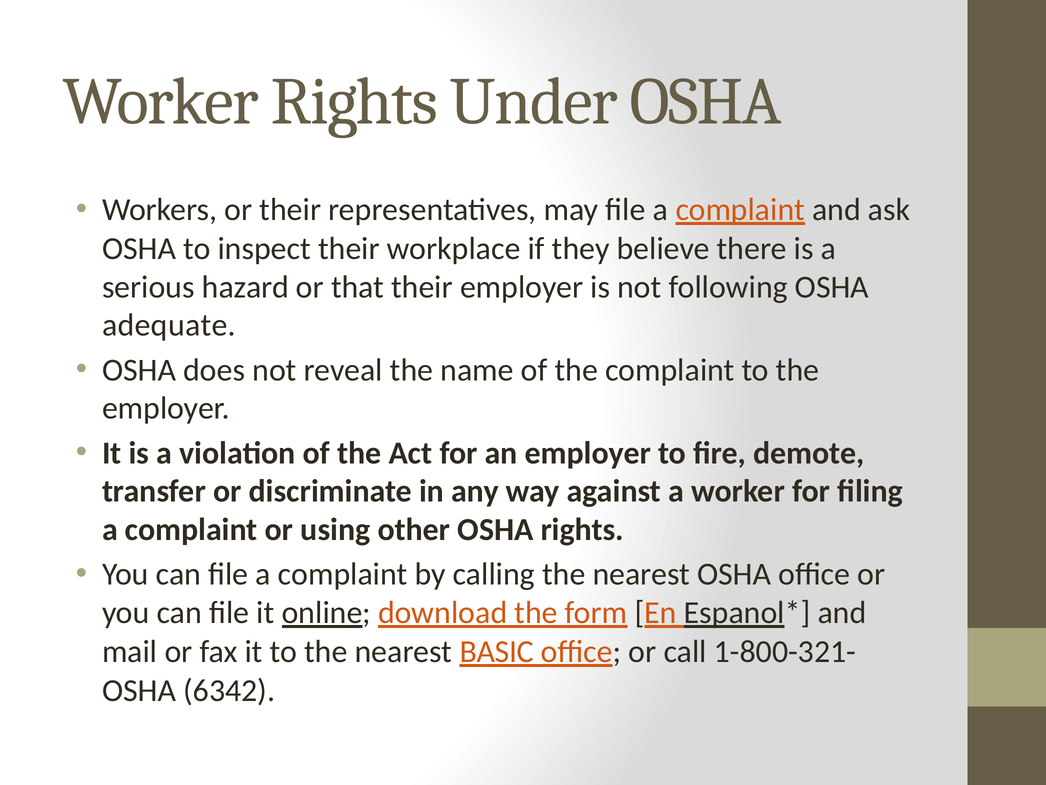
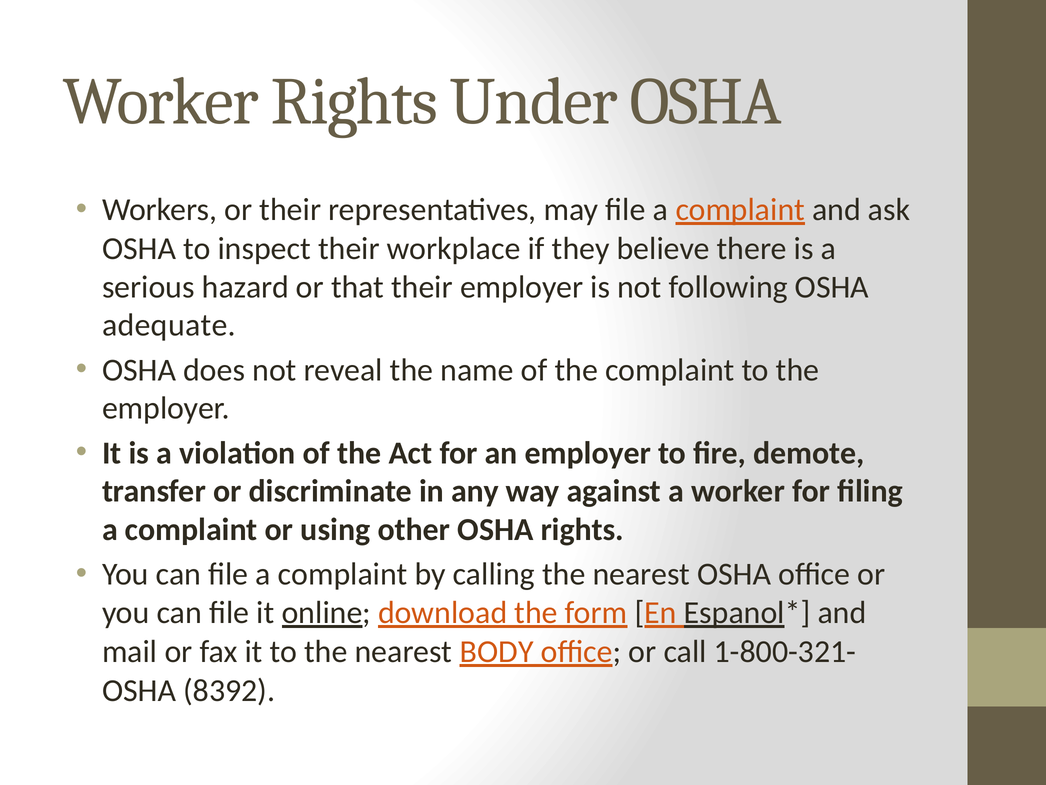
BASIC: BASIC -> BODY
6342: 6342 -> 8392
